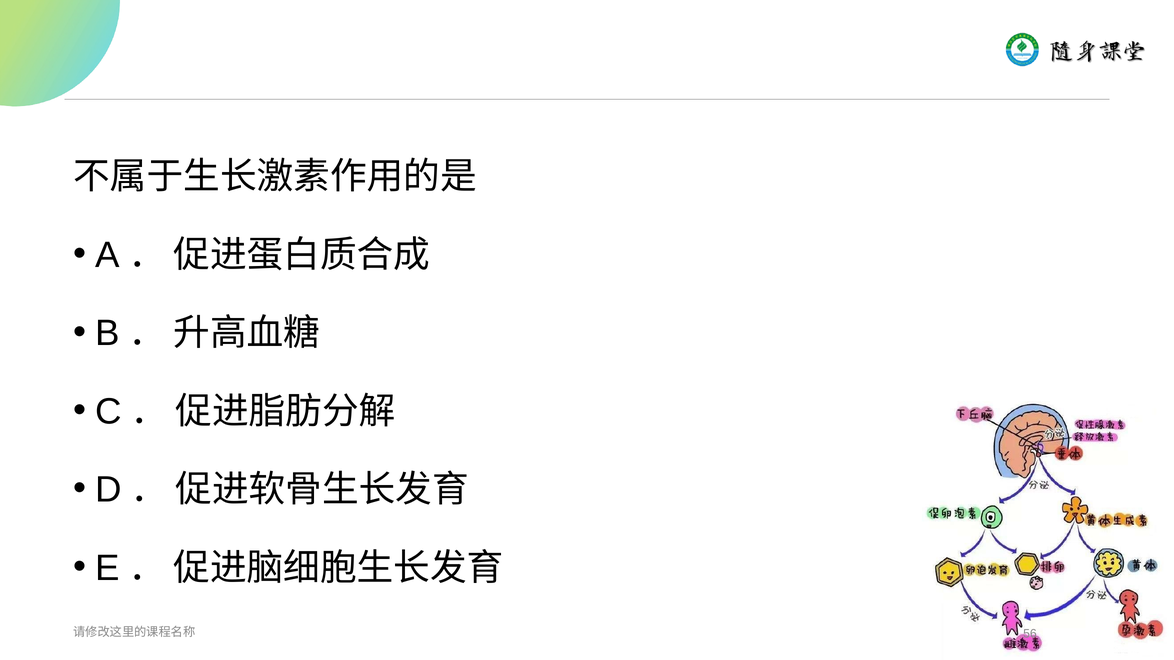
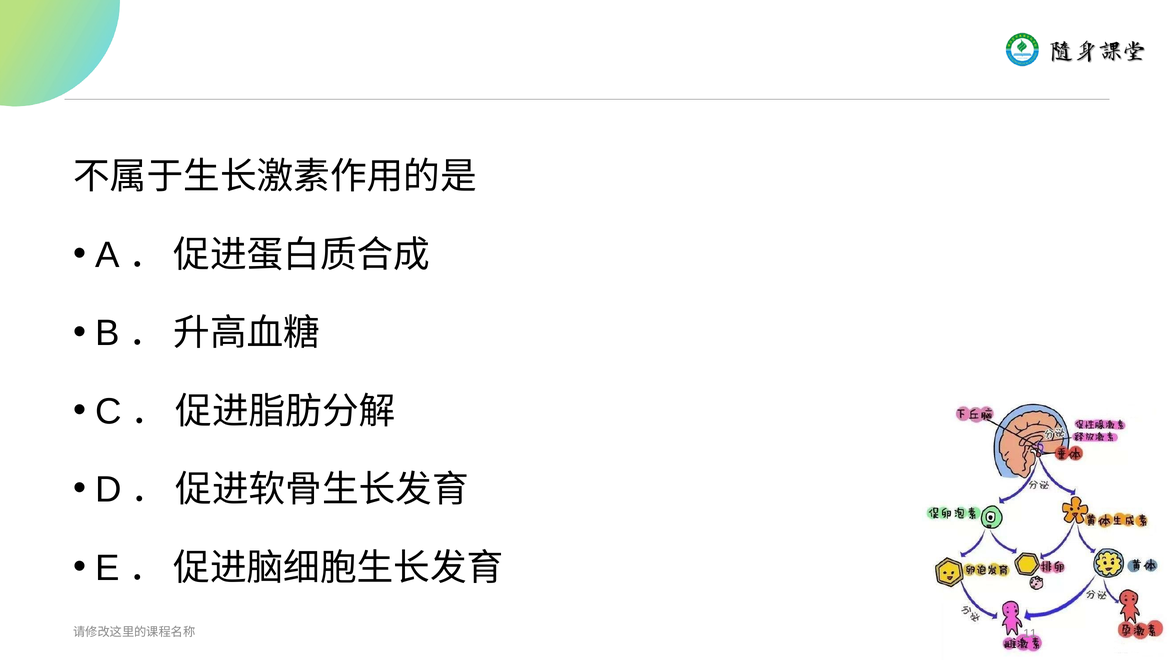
56: 56 -> 11
